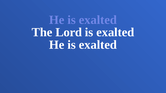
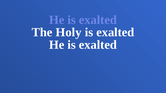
Lord: Lord -> Holy
